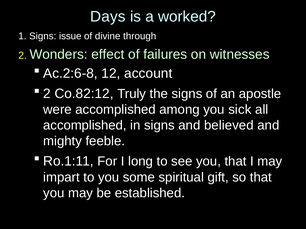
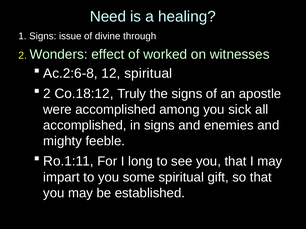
Days: Days -> Need
worked: worked -> healing
failures: failures -> worked
12 account: account -> spiritual
Co.82:12: Co.82:12 -> Co.18:12
believed: believed -> enemies
